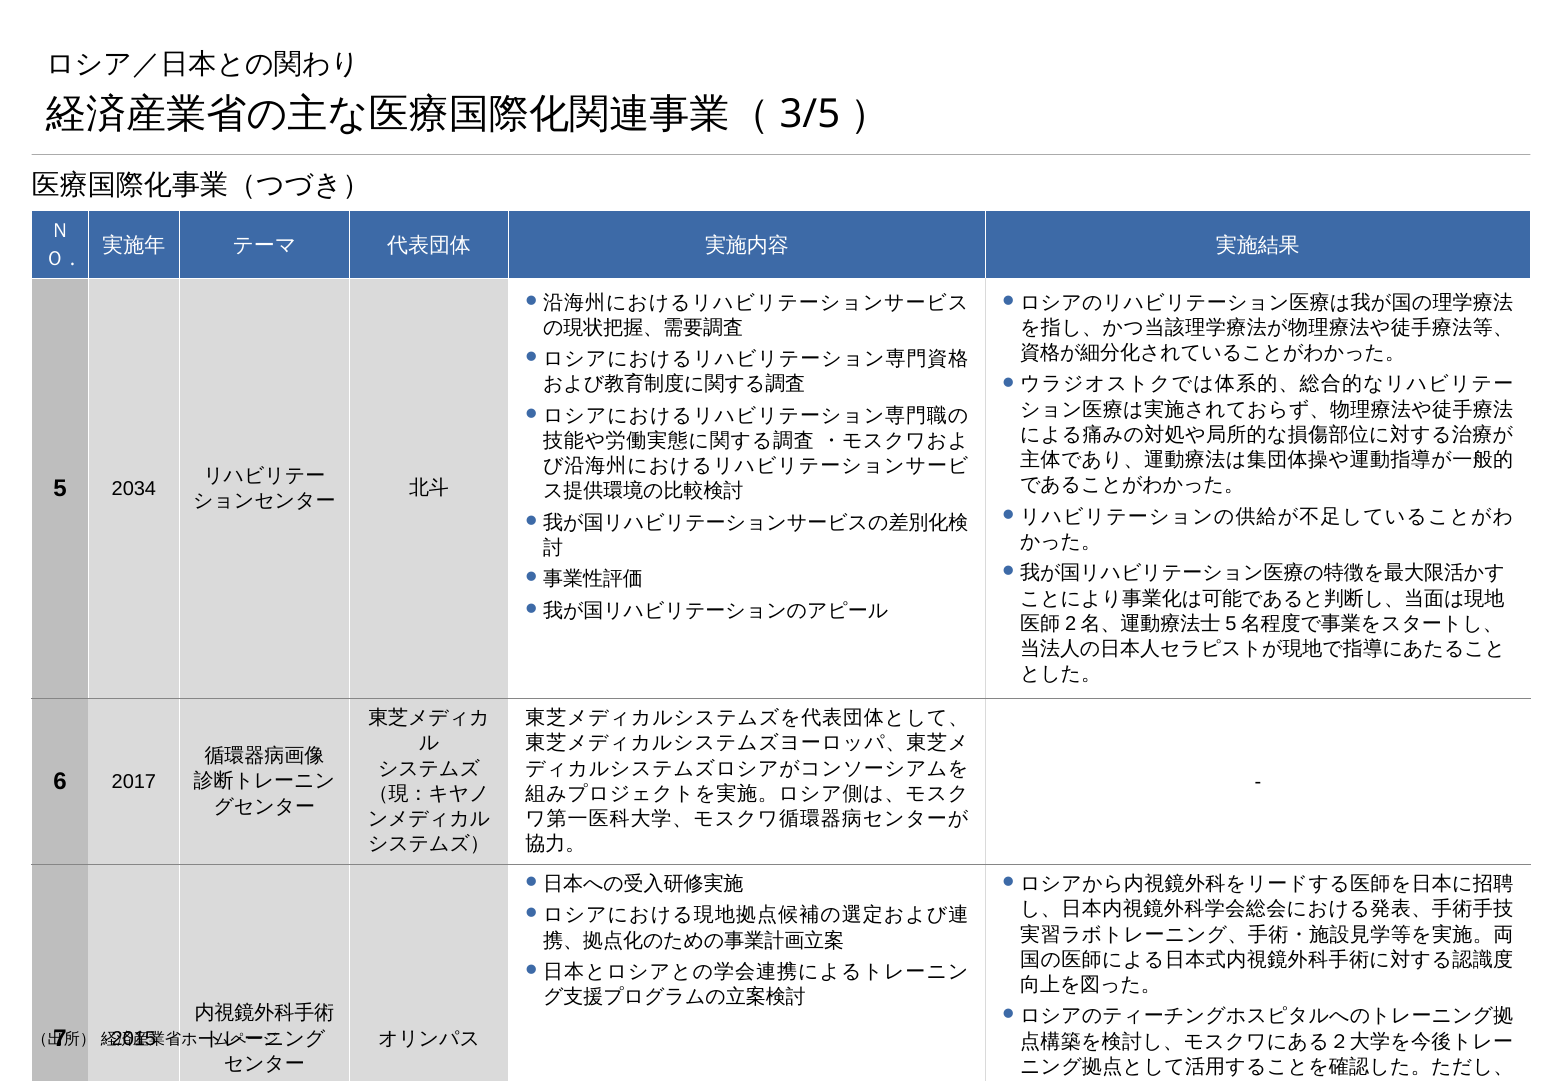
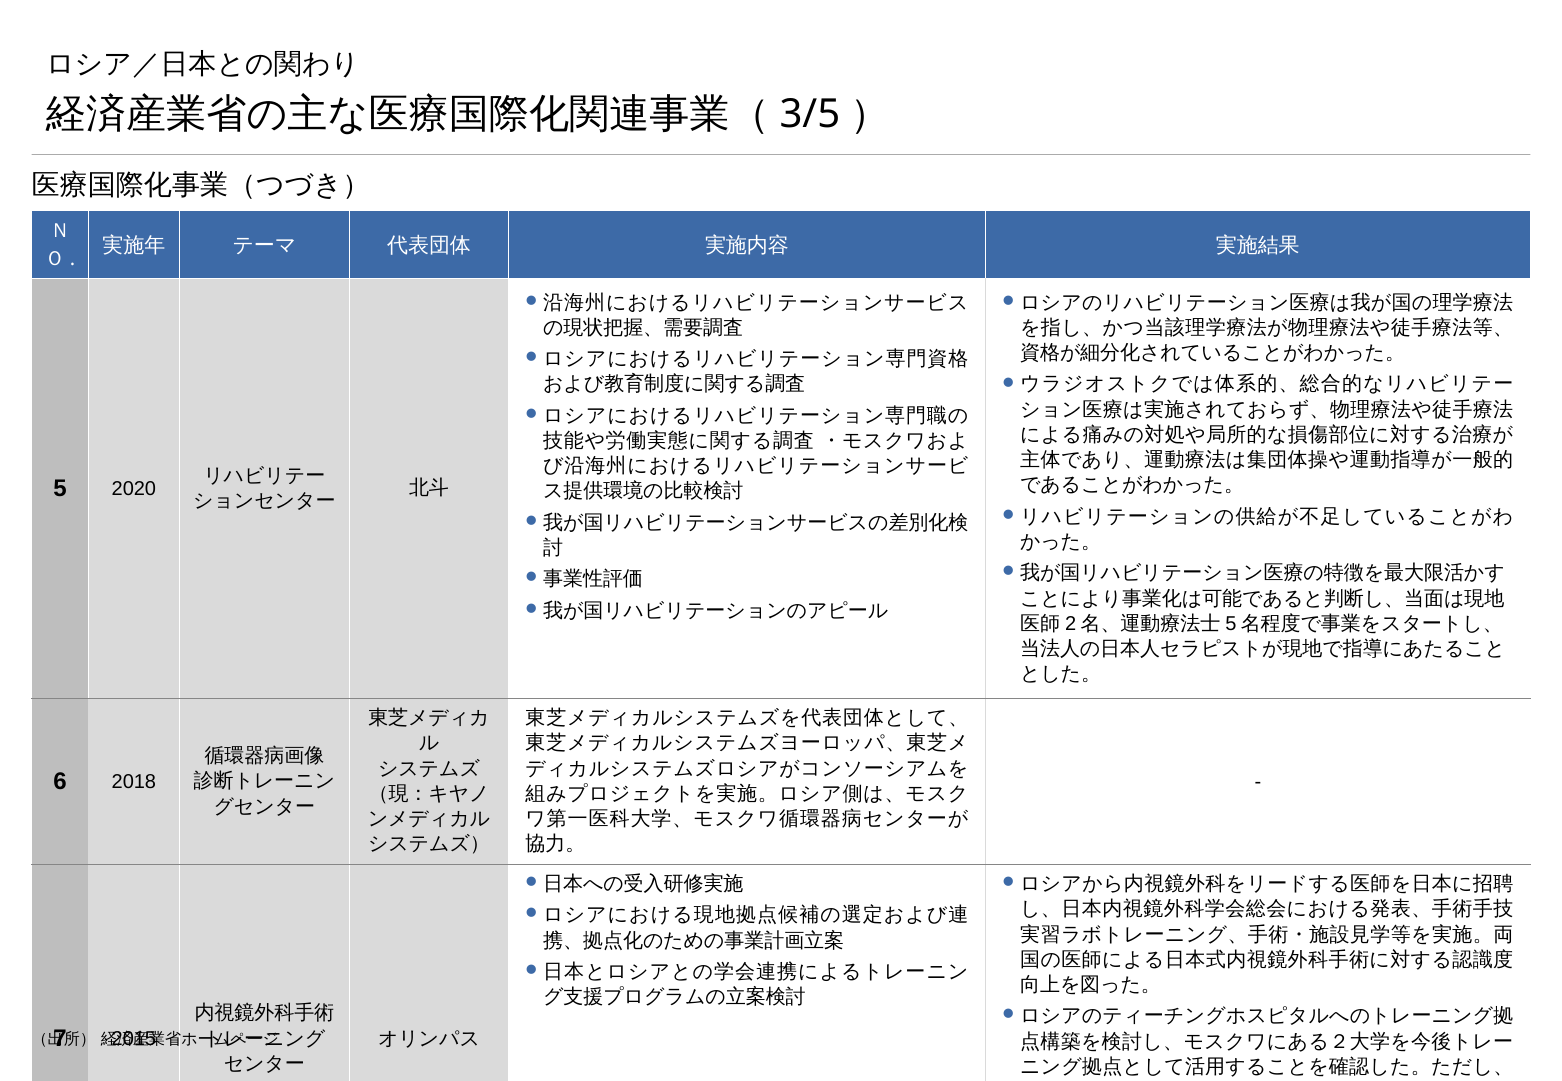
2034: 2034 -> 2020
2017: 2017 -> 2018
